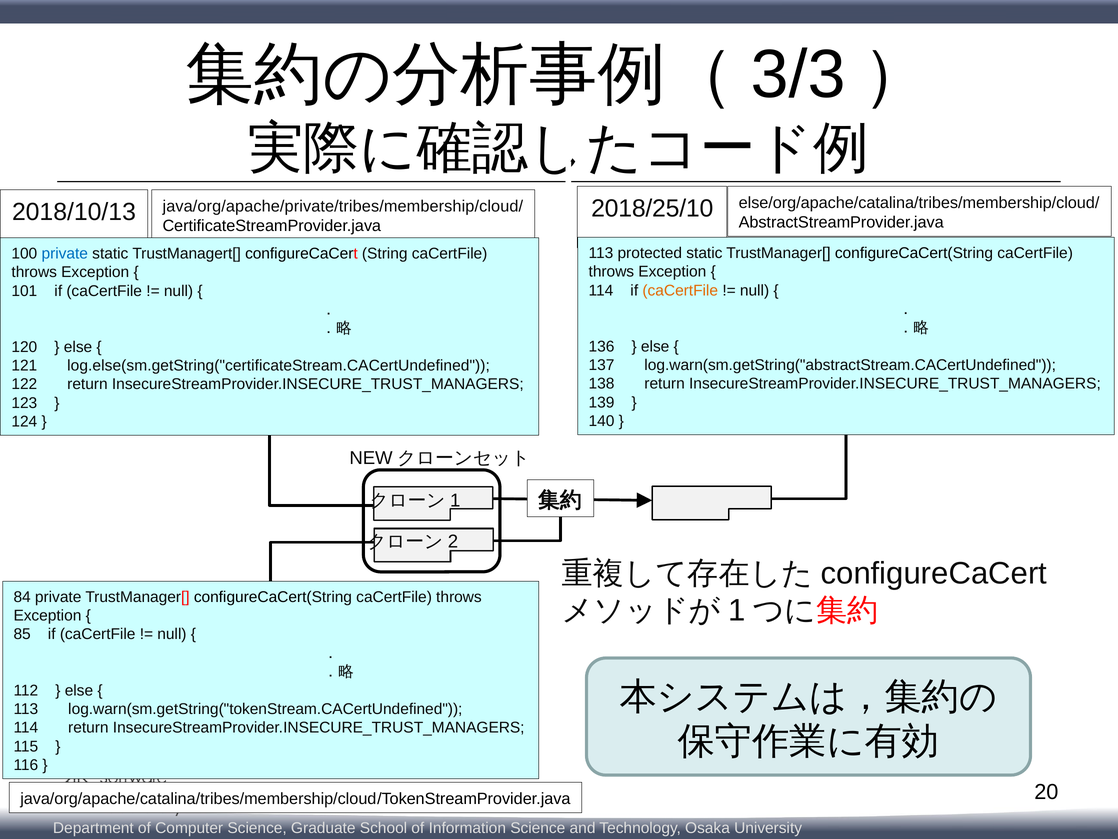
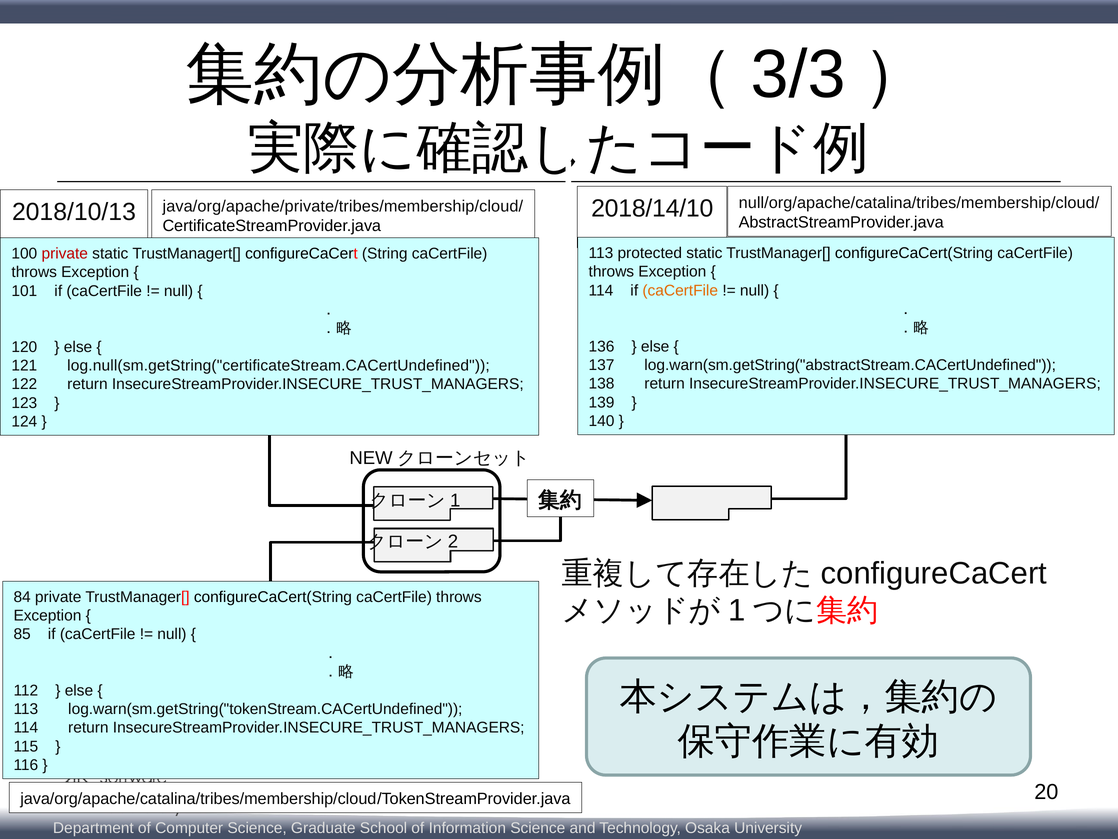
else/org/apache/catalina/tribes/membership/cloud/: else/org/apache/catalina/tribes/membership/cloud/ -> null/org/apache/catalina/tribes/membership/cloud/
2018/25/10: 2018/25/10 -> 2018/14/10
private at (65, 253) colour: blue -> red
log.else(sm.getString("certificateStream.CACertUndefined: log.else(sm.getString("certificateStream.CACertUndefined -> log.null(sm.getString("certificateStream.CACertUndefined
